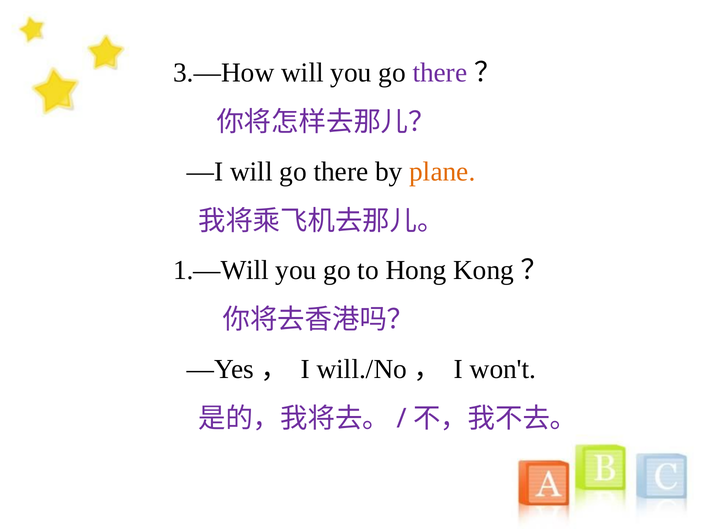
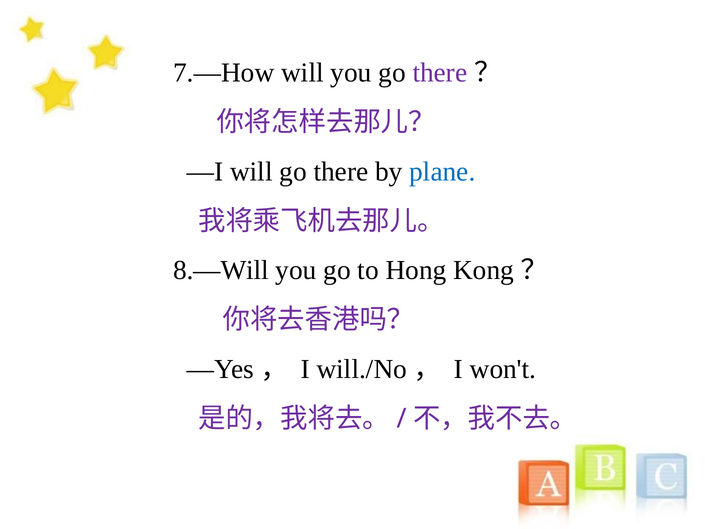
3.—How: 3.—How -> 7.—How
plane colour: orange -> blue
1.—Will: 1.—Will -> 8.—Will
